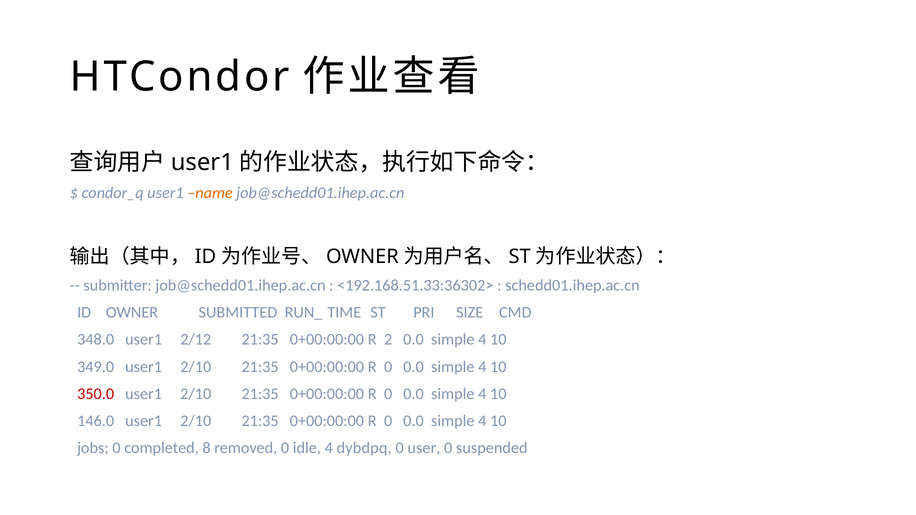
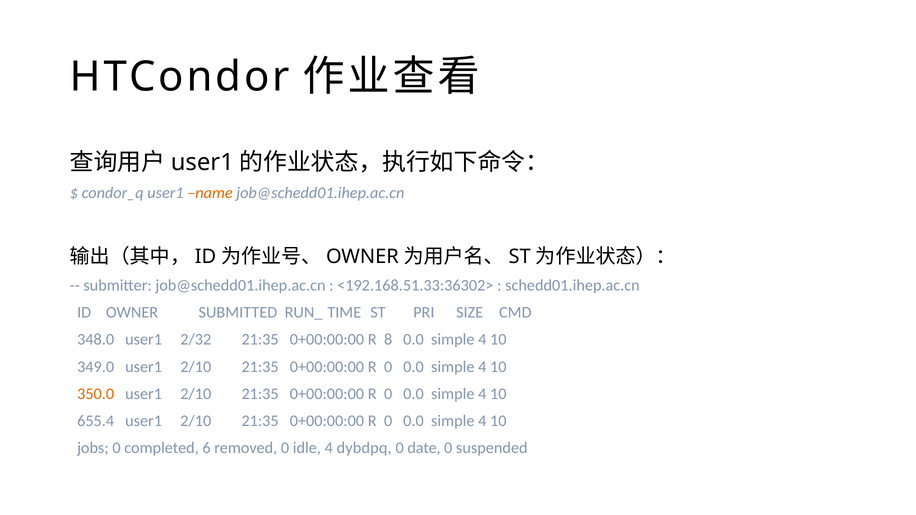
2/12: 2/12 -> 2/32
2: 2 -> 8
350.0 colour: red -> orange
146.0: 146.0 -> 655.4
8: 8 -> 6
user: user -> date
